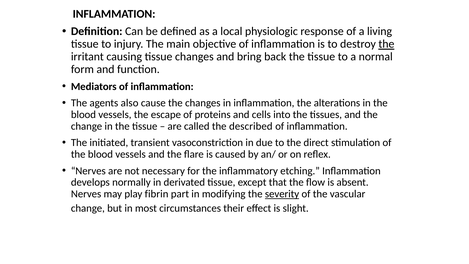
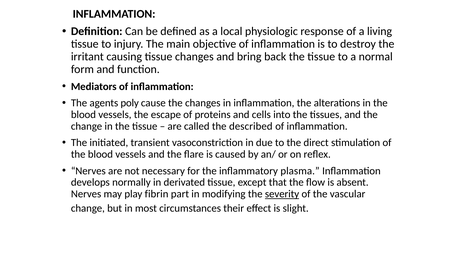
the at (386, 44) underline: present -> none
also: also -> poly
etching: etching -> plasma
